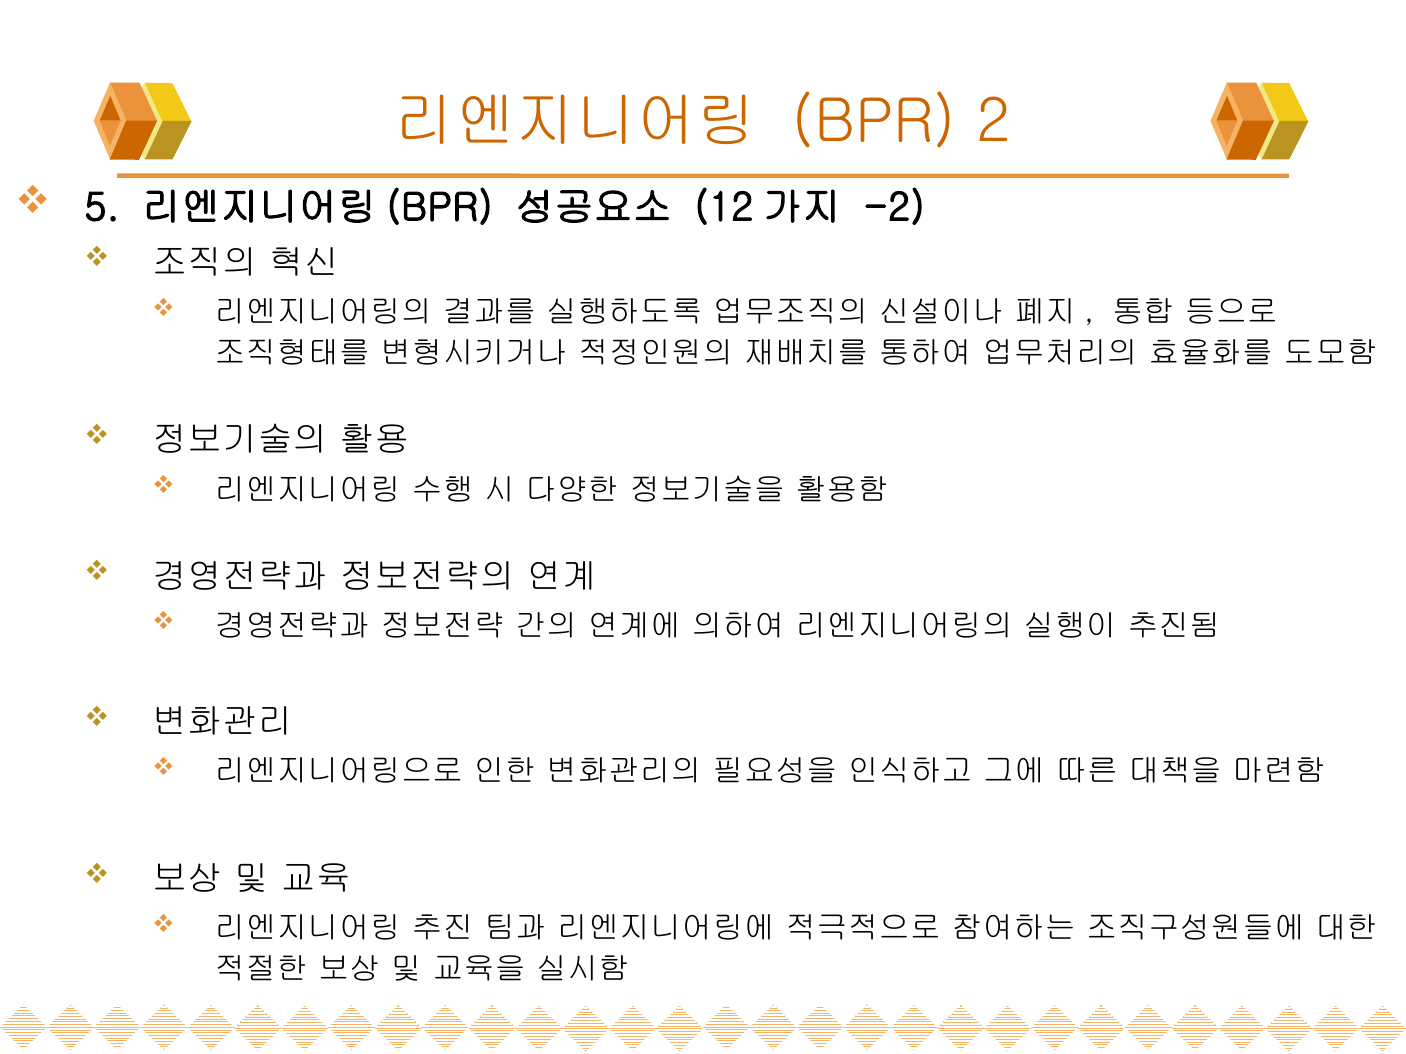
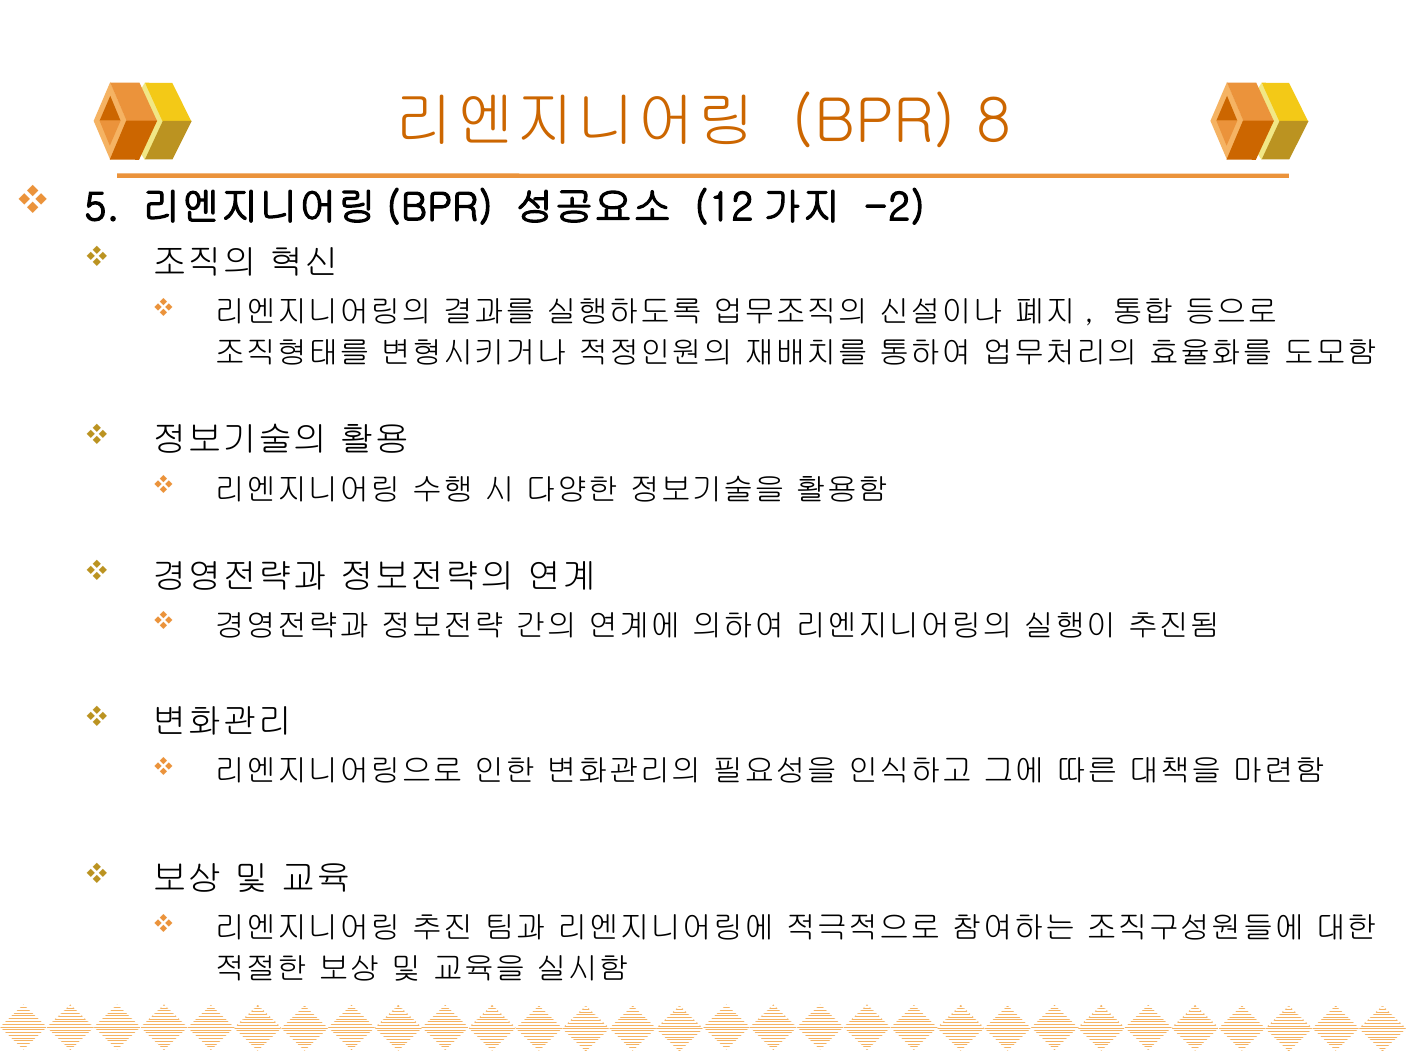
2: 2 -> 8
